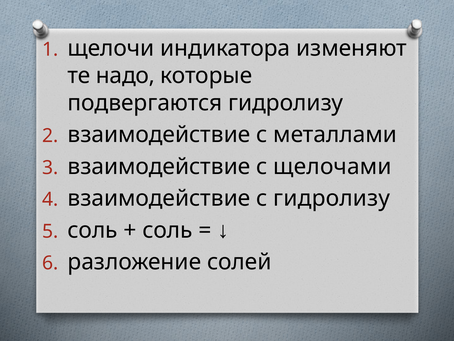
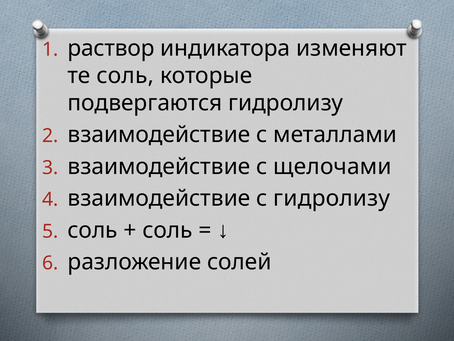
щелочи: щелочи -> раствор
те надо: надо -> соль
